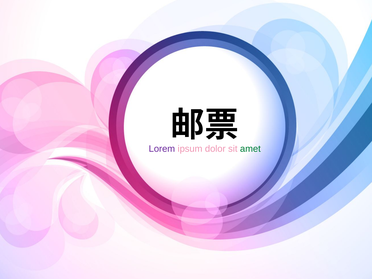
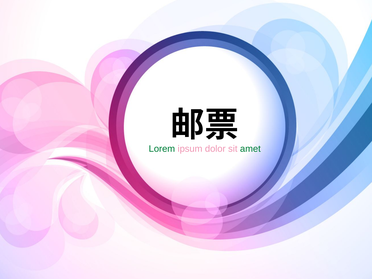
Lorem colour: purple -> green
